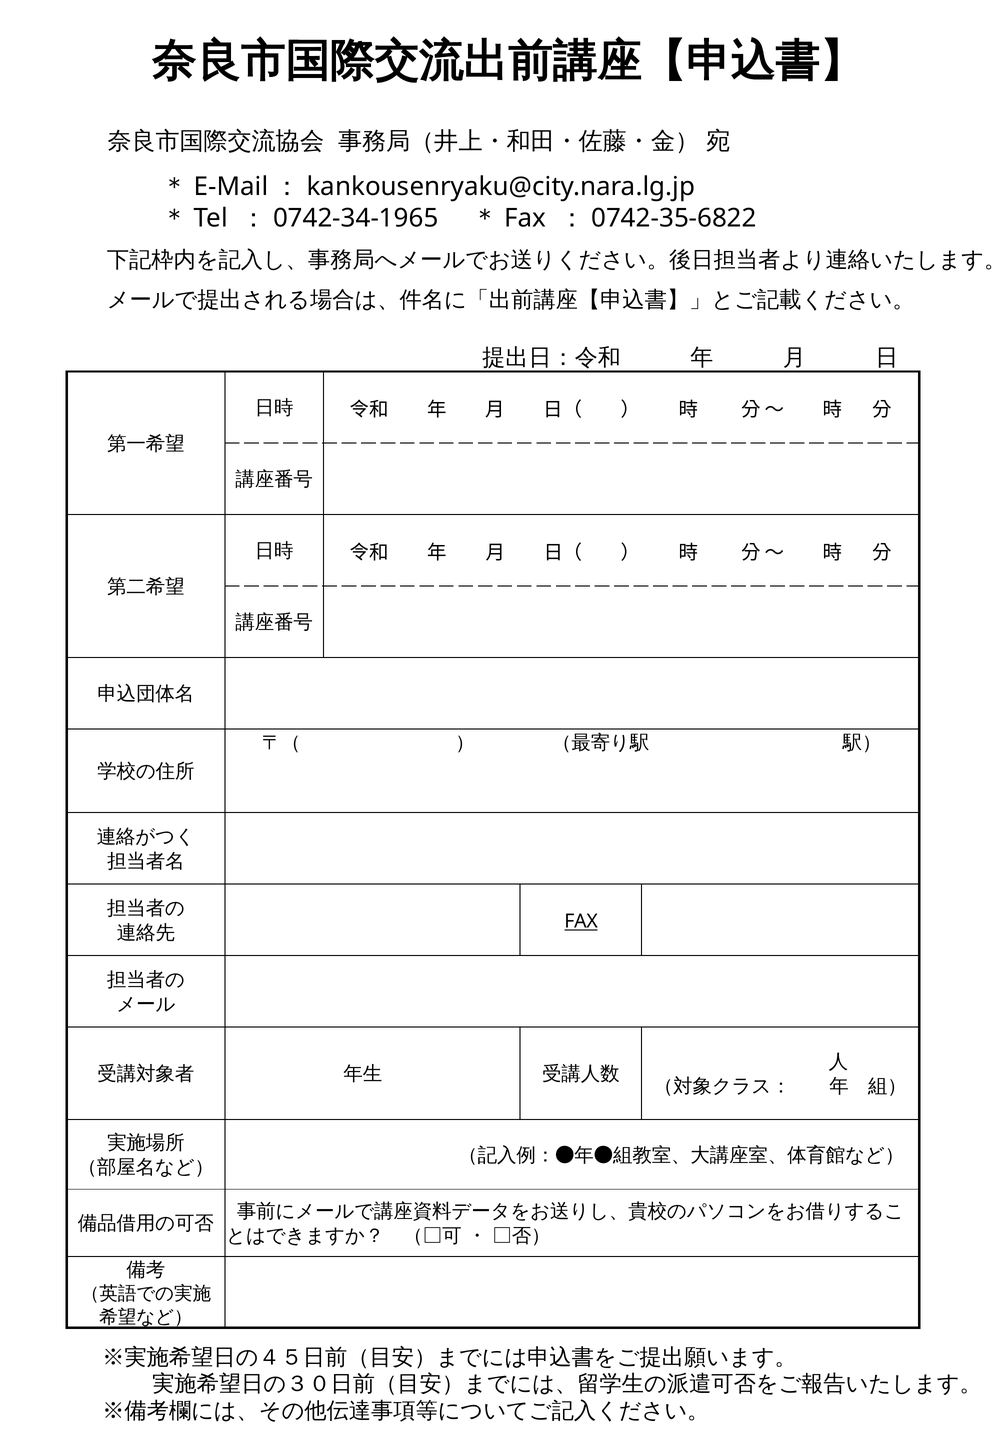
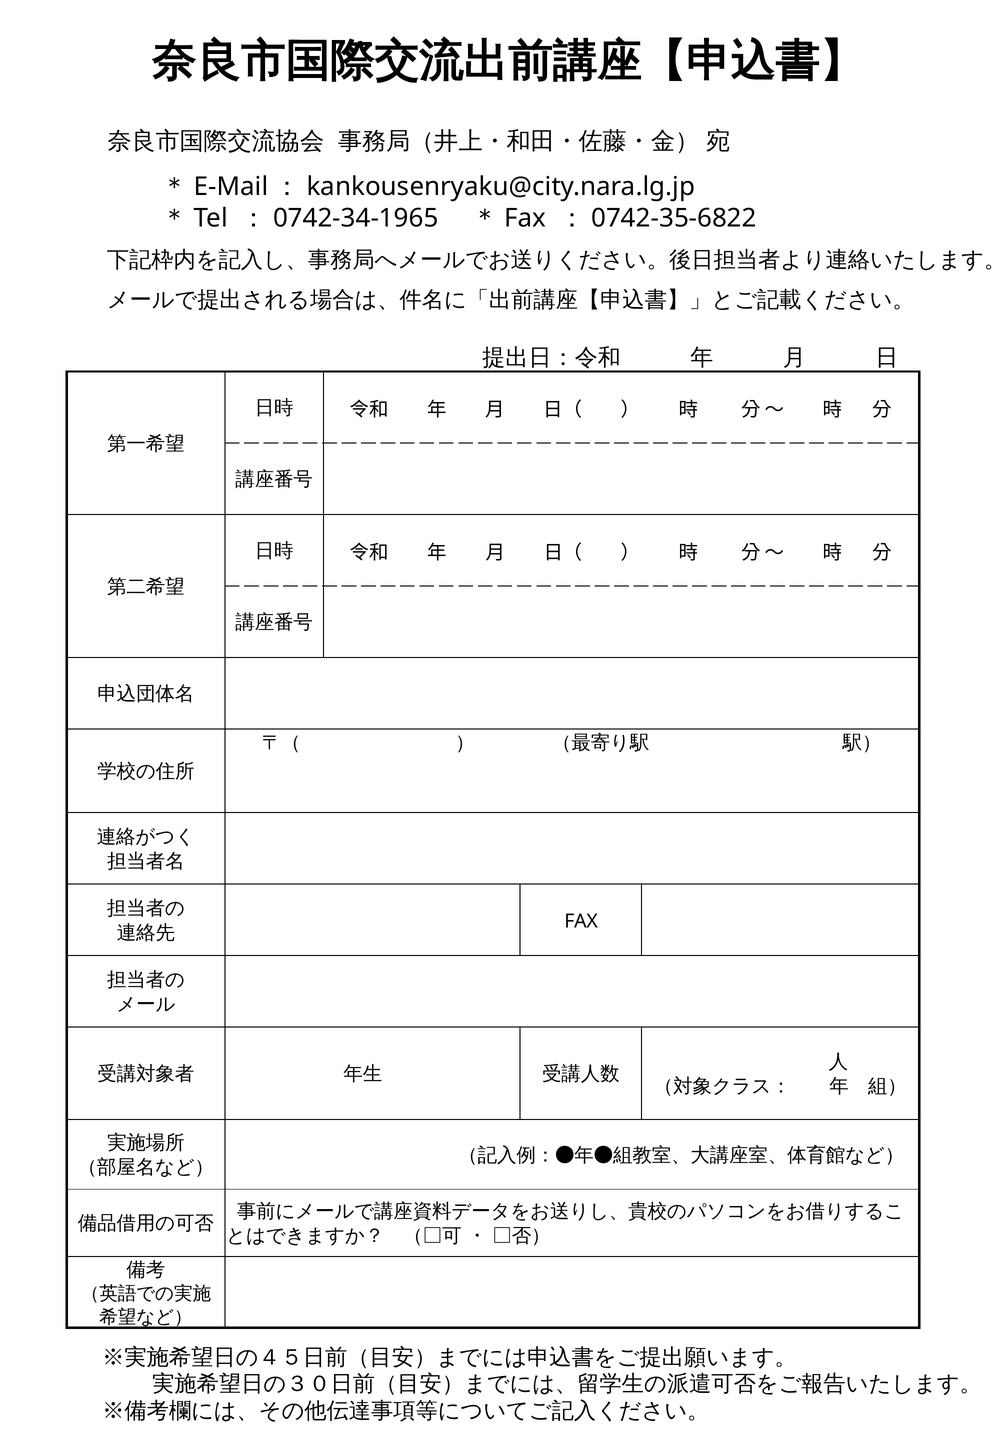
FAX underline: present -> none
